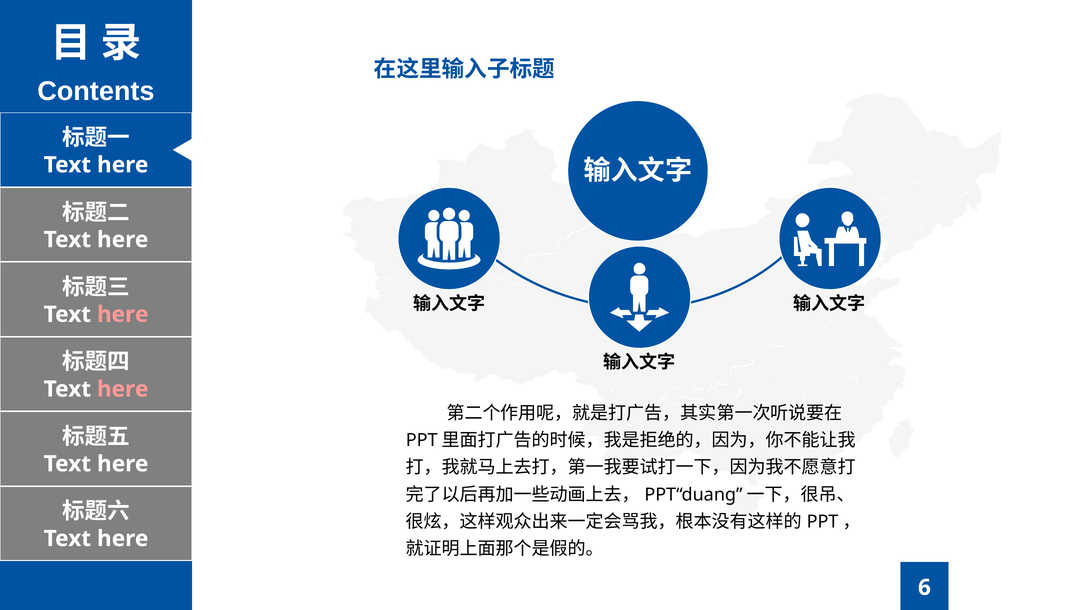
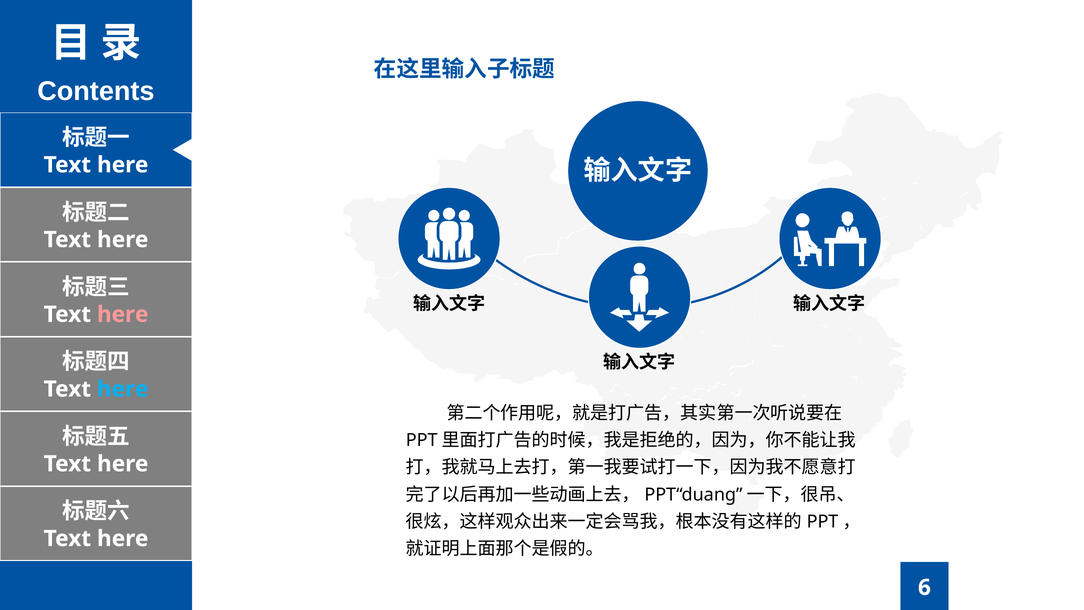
here at (123, 389) colour: pink -> light blue
